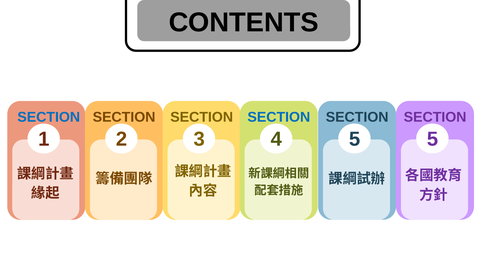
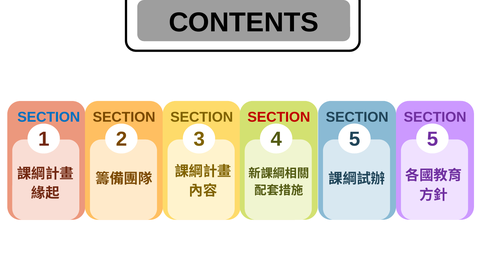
SECTION at (279, 117) colour: blue -> red
